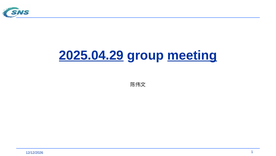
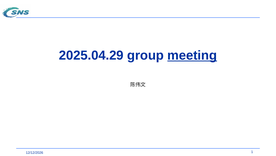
2025.04.29 underline: present -> none
